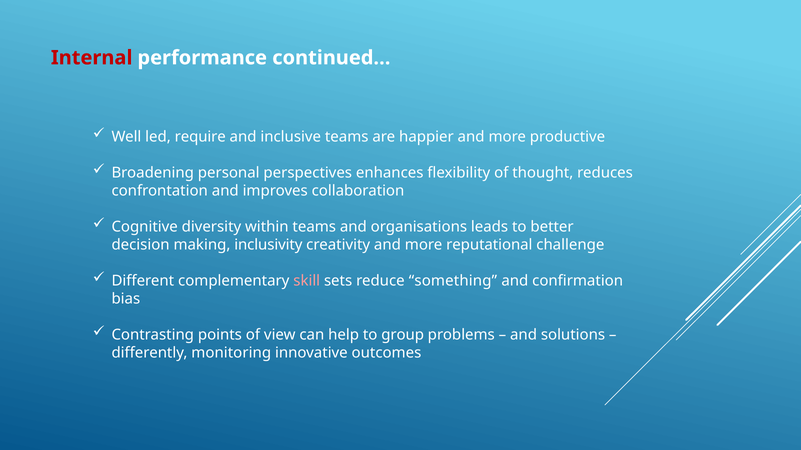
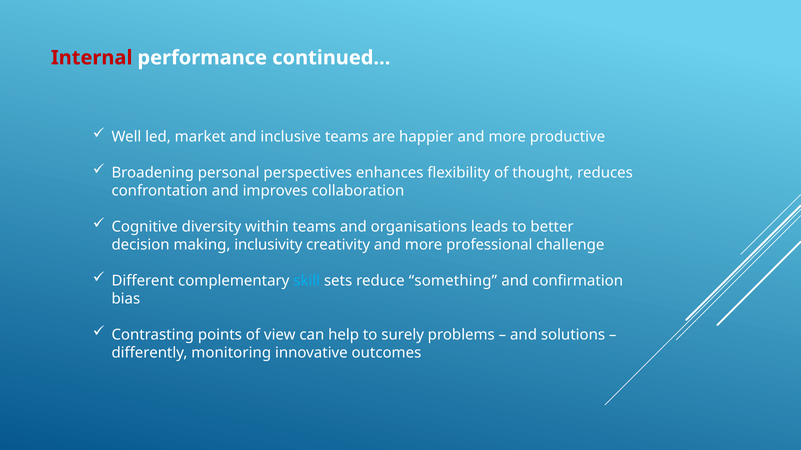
require: require -> market
reputational: reputational -> professional
skill colour: pink -> light blue
group: group -> surely
